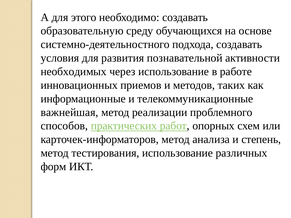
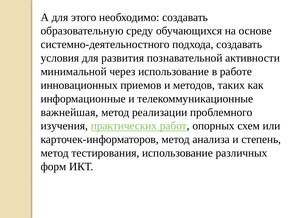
необходимых: необходимых -> минимальной
способов: способов -> изучения
